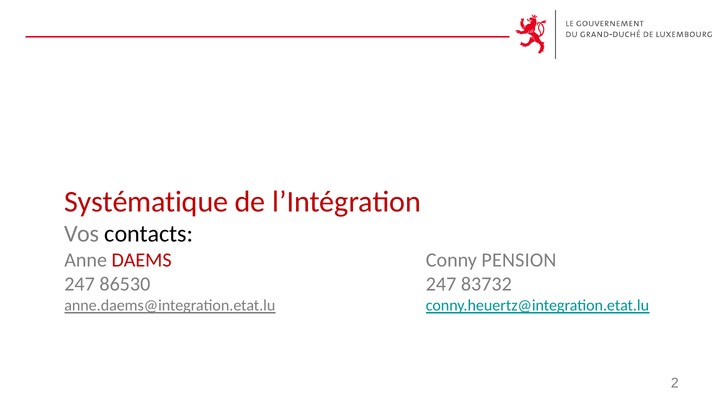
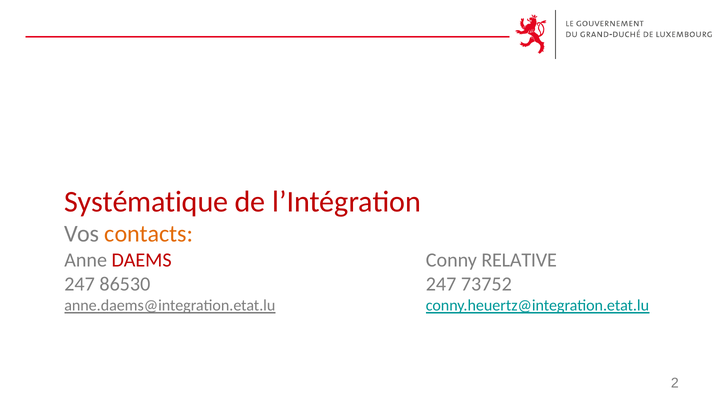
contacts colour: black -> orange
PENSION: PENSION -> RELATIVE
83732: 83732 -> 73752
